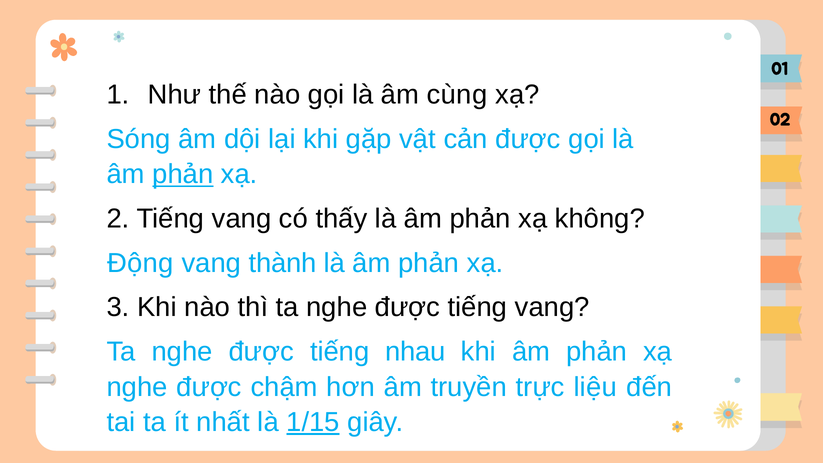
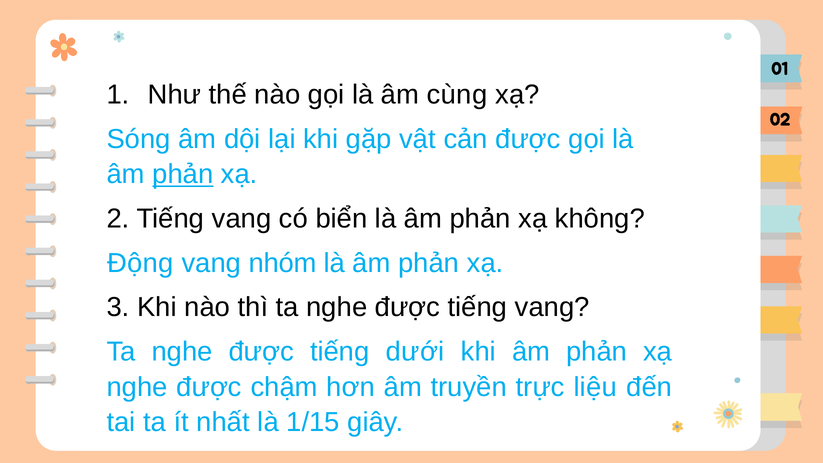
thấy: thấy -> biển
thành: thành -> nhóm
nhau: nhau -> dưới
1/15 underline: present -> none
